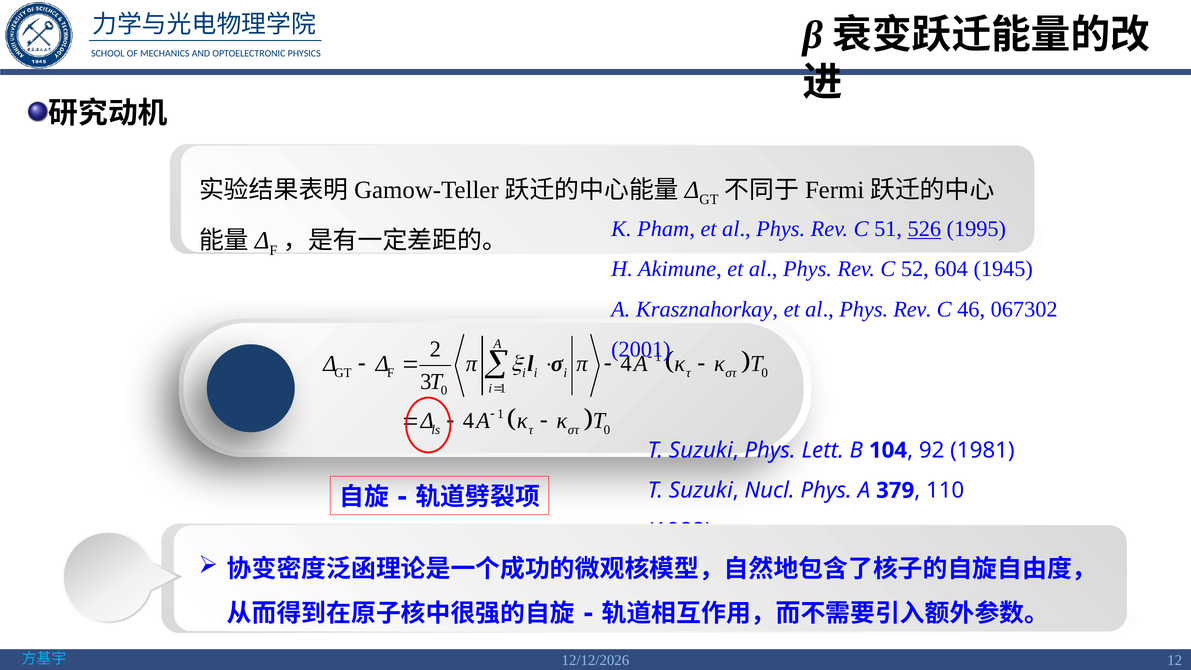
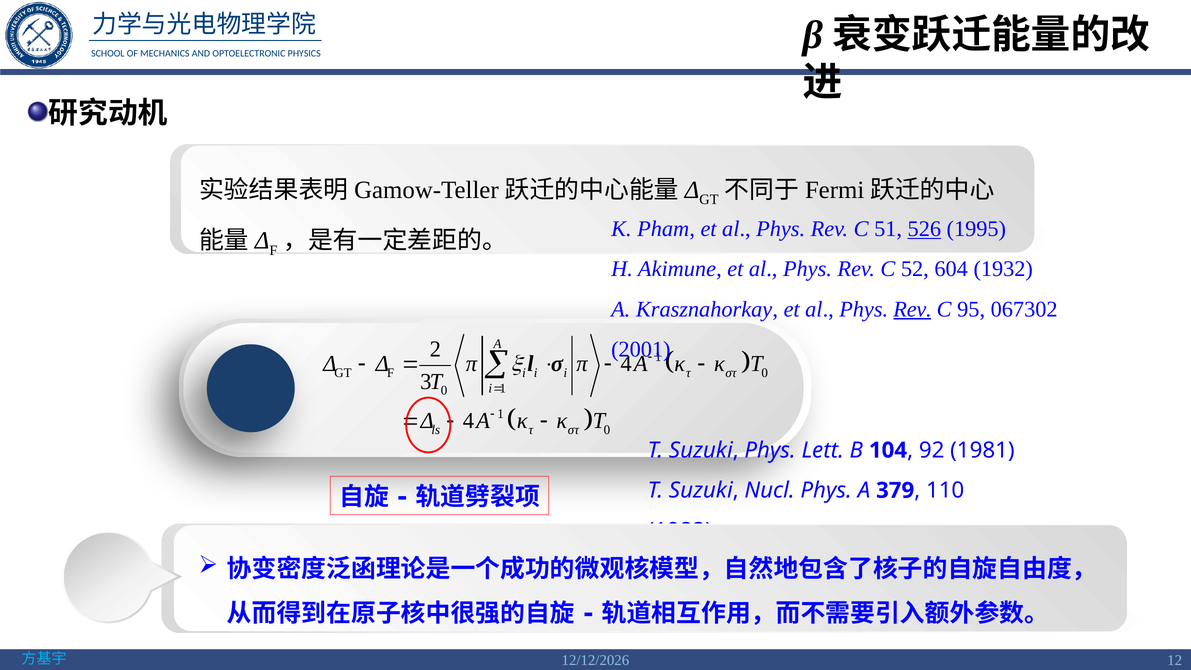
1945: 1945 -> 1932
Rev at (913, 309) underline: none -> present
46: 46 -> 95
